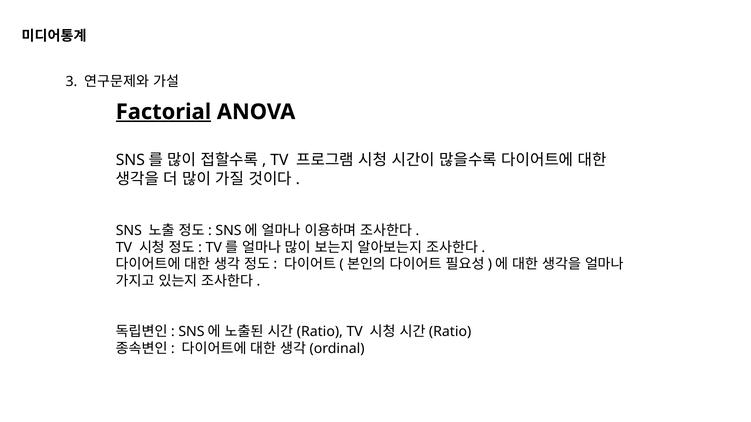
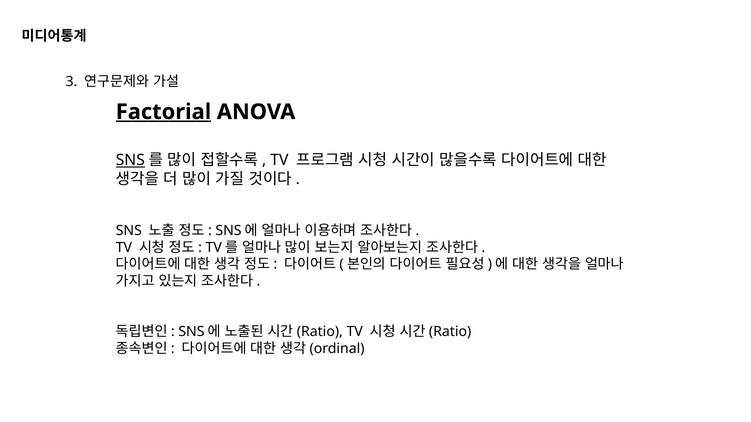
SNS at (130, 160) underline: none -> present
